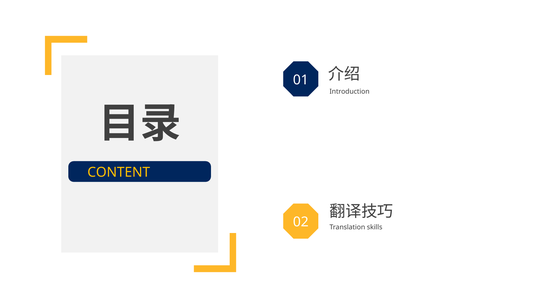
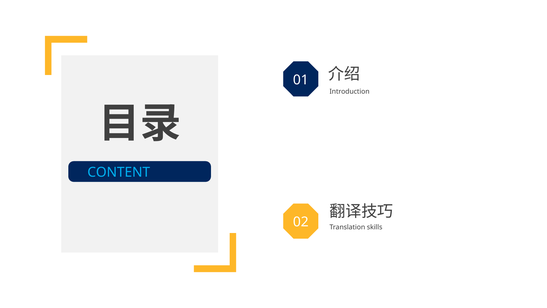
CONTENT colour: yellow -> light blue
